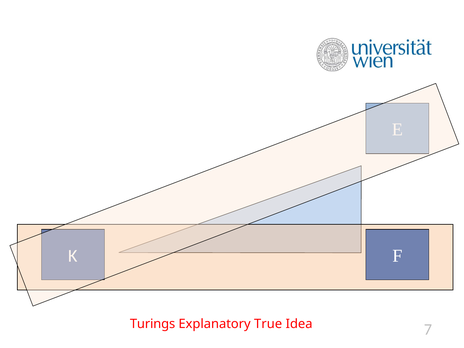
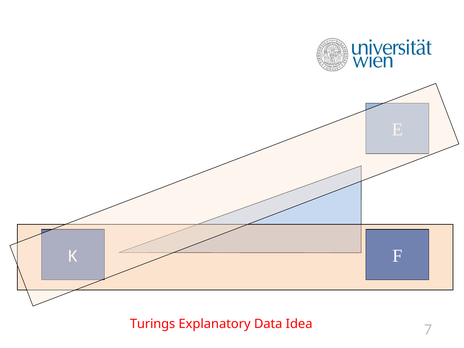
True: True -> Data
